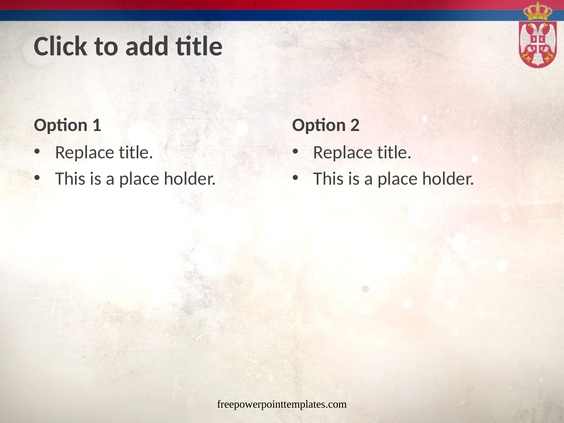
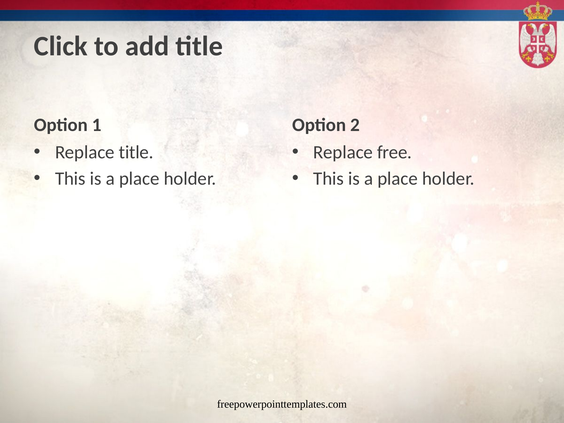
title at (395, 152): title -> free
